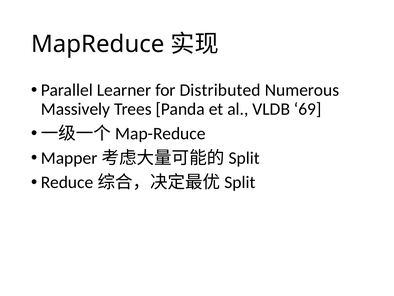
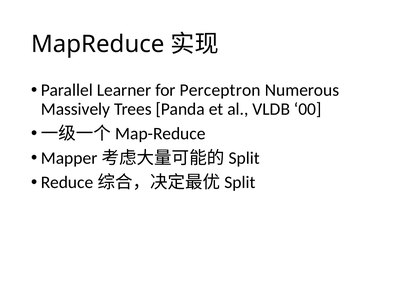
Distributed: Distributed -> Perceptron
69: 69 -> 00
